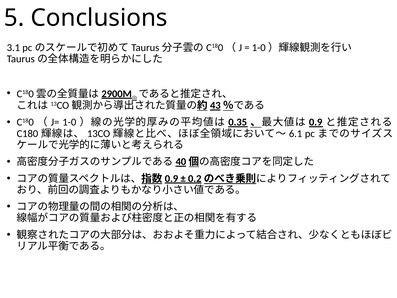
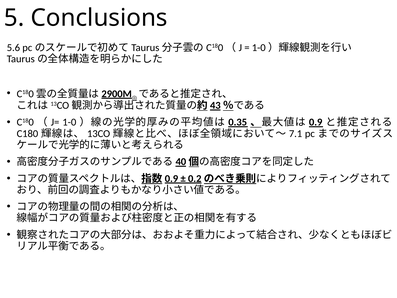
3.1: 3.1 -> 5.6
6.1: 6.1 -> 7.1
